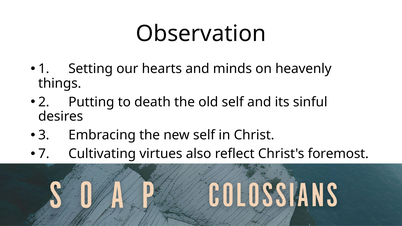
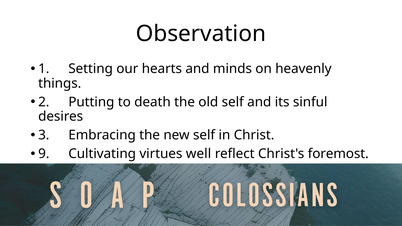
7: 7 -> 9
also: also -> well
